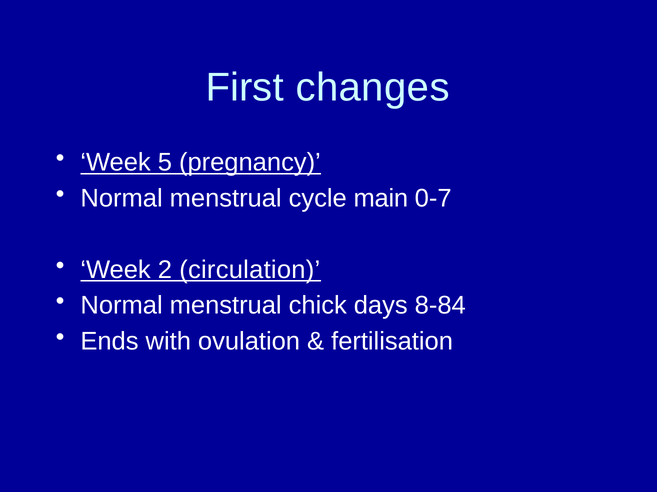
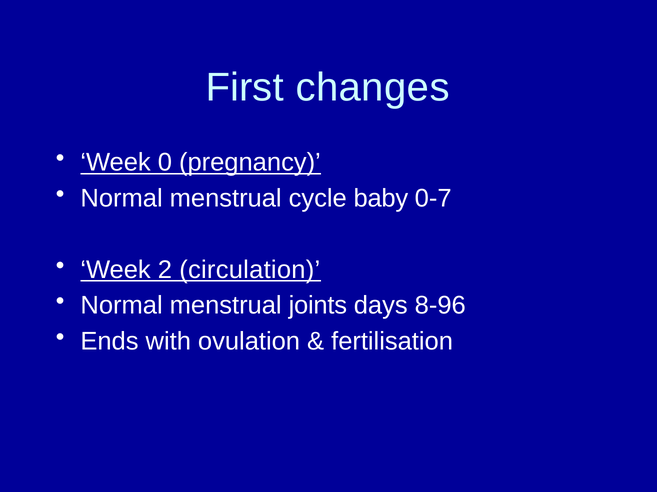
5: 5 -> 0
main: main -> baby
chick: chick -> joints
8-84: 8-84 -> 8-96
